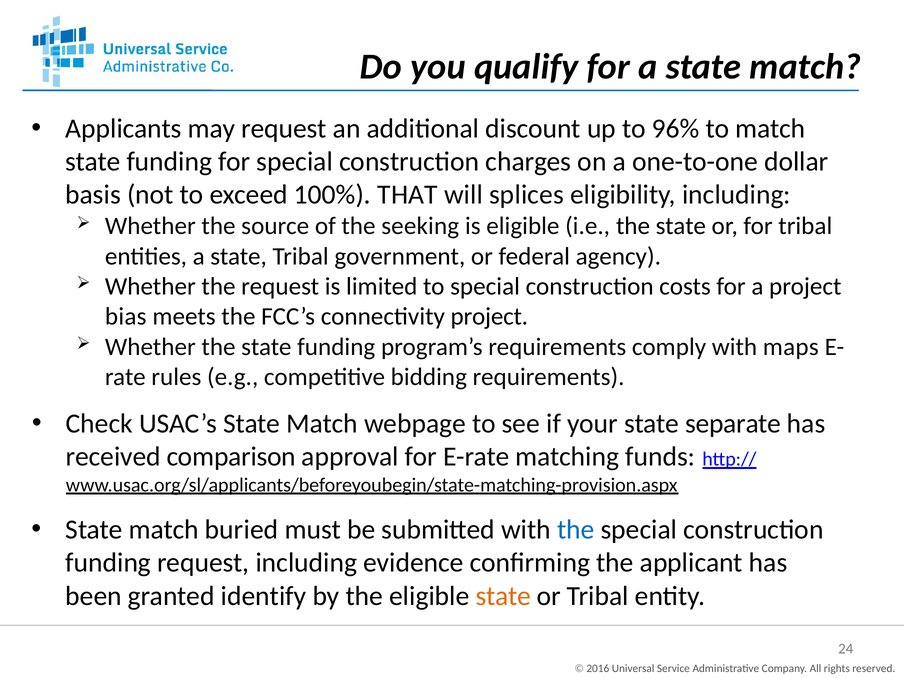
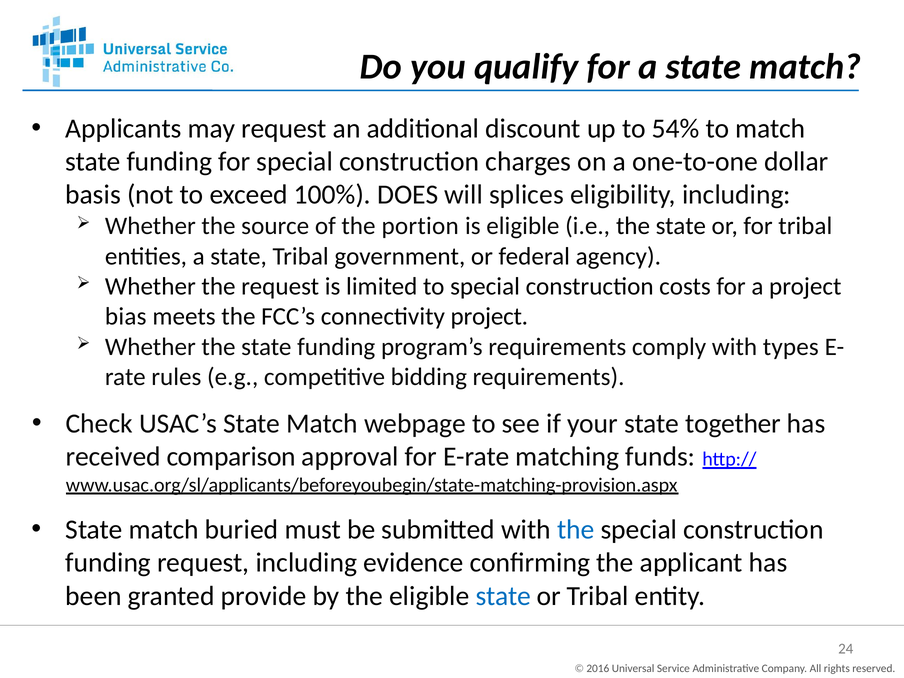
96%: 96% -> 54%
THAT: THAT -> DOES
seeking: seeking -> portion
maps: maps -> types
separate: separate -> together
identify: identify -> provide
state at (503, 596) colour: orange -> blue
